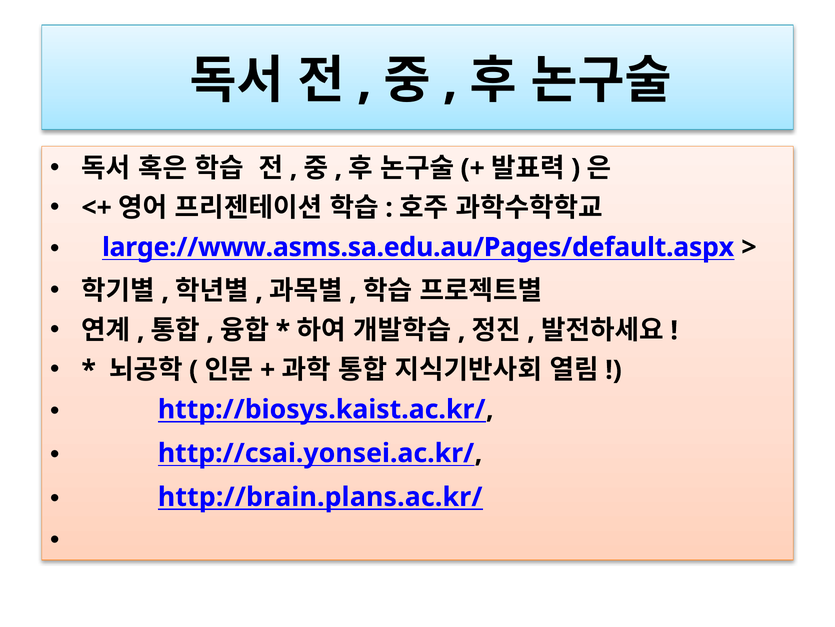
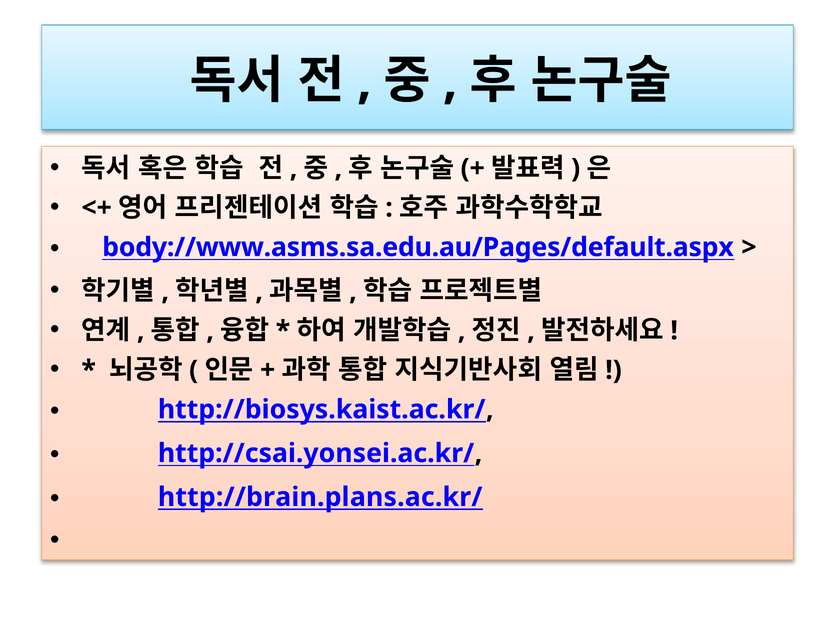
large://www.asms.sa.edu.au/Pages/default.aspx: large://www.asms.sa.edu.au/Pages/default.aspx -> body://www.asms.sa.edu.au/Pages/default.aspx
